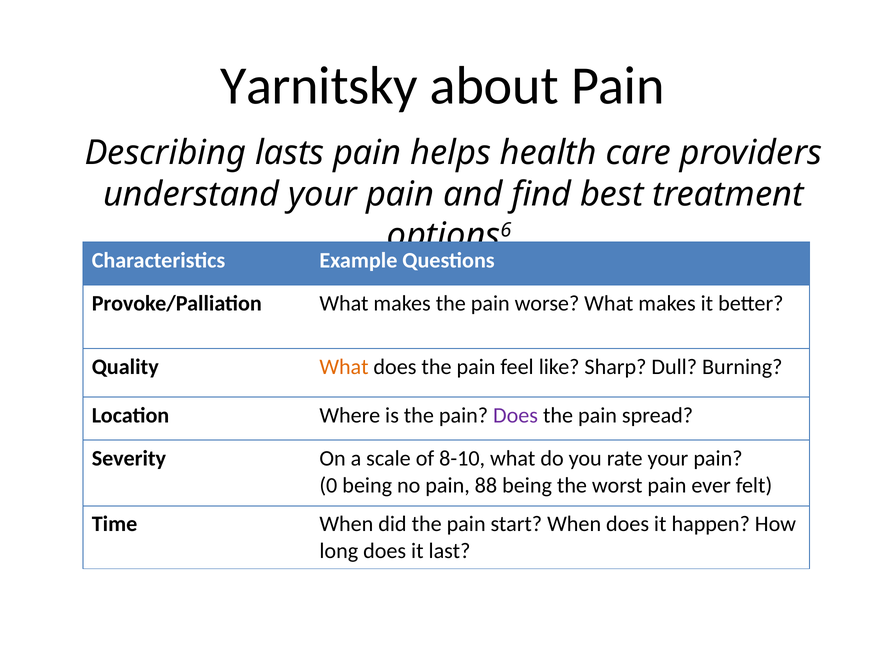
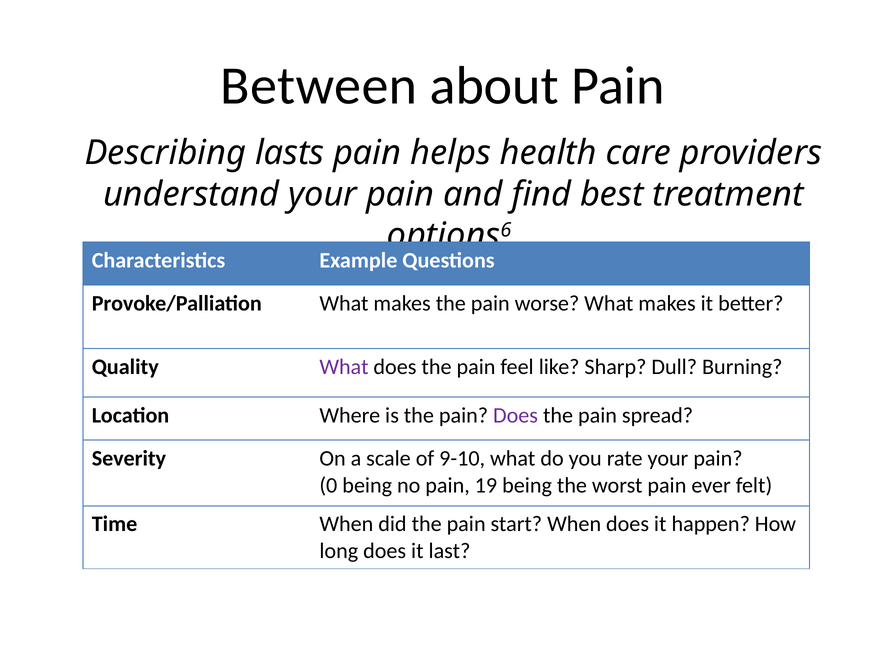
Yarnitsky: Yarnitsky -> Between
What at (344, 367) colour: orange -> purple
8-10: 8-10 -> 9-10
88: 88 -> 19
